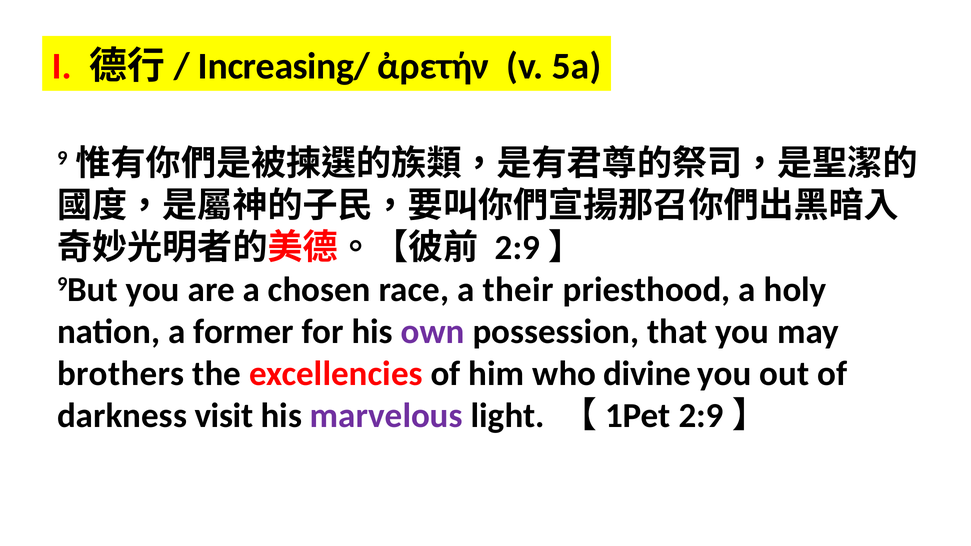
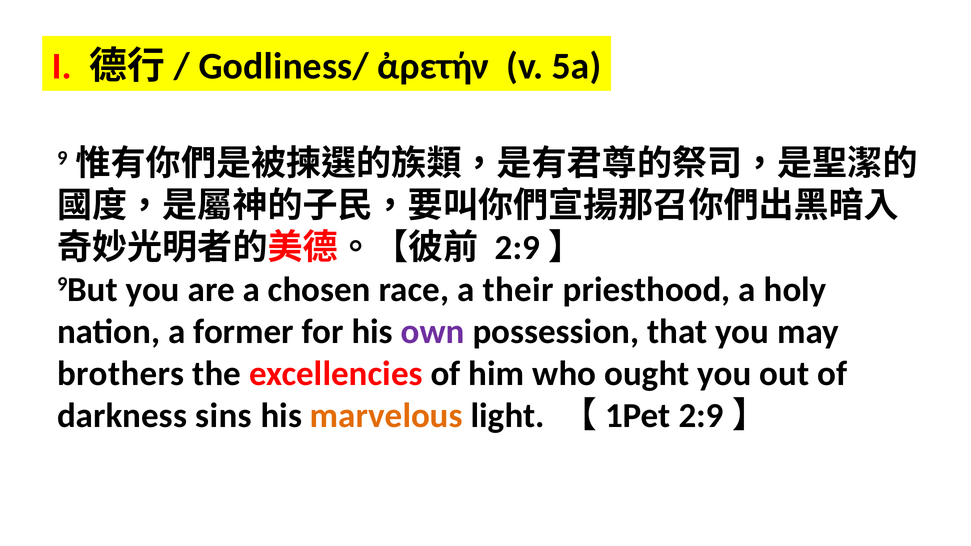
Increasing/: Increasing/ -> Godliness/
divine: divine -> ought
visit: visit -> sins
marvelous colour: purple -> orange
